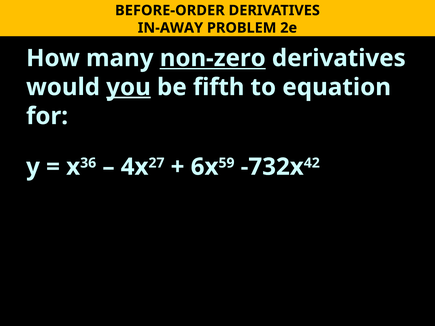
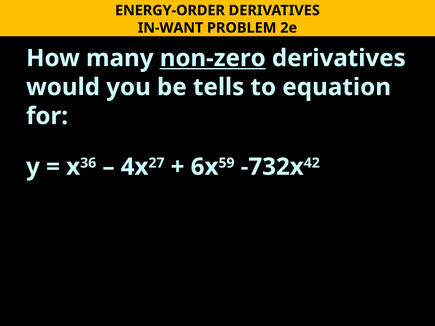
BEFORE-ORDER: BEFORE-ORDER -> ENERGY-ORDER
IN-AWAY: IN-AWAY -> IN-WANT
you underline: present -> none
fifth: fifth -> tells
